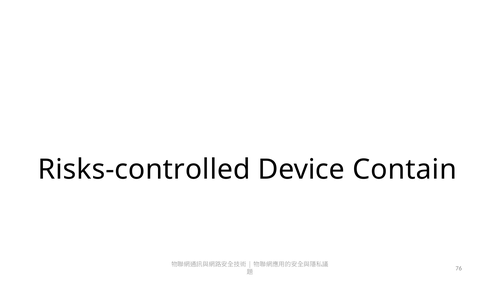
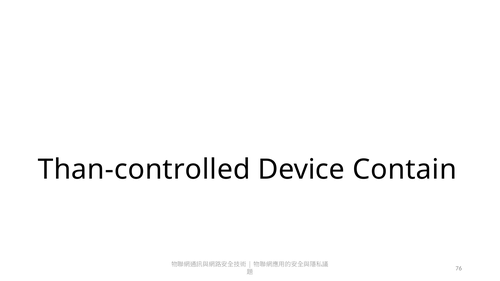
Risks-controlled: Risks-controlled -> Than-controlled
